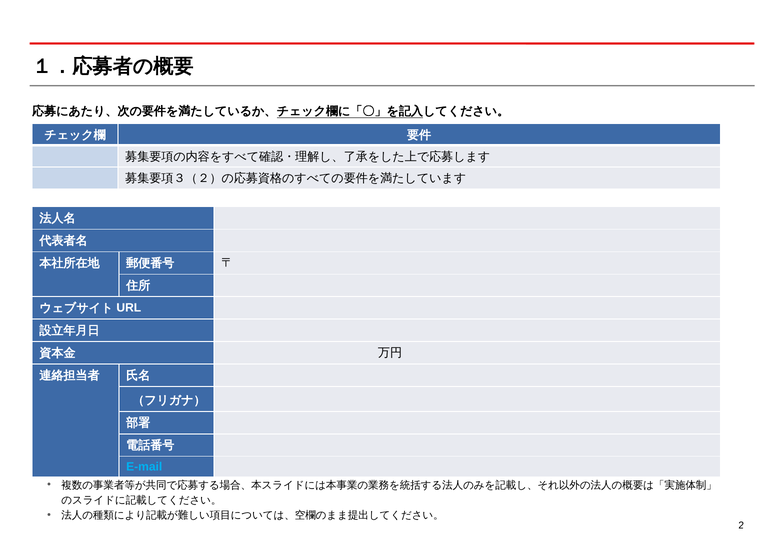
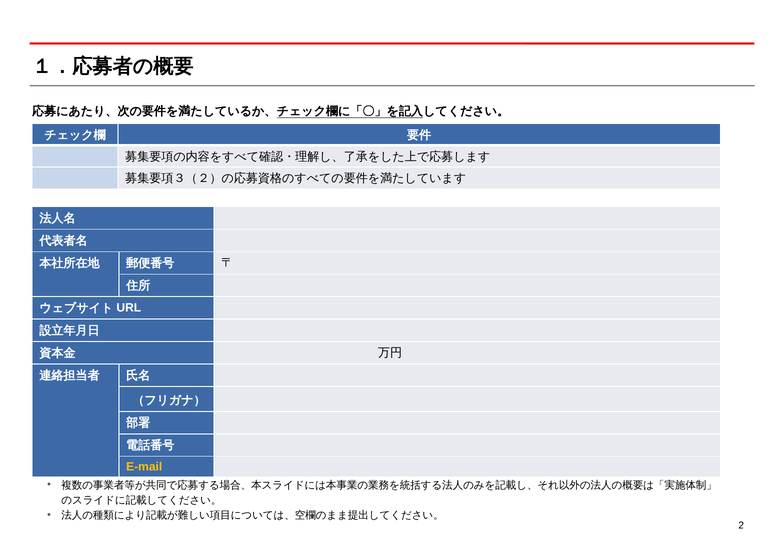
E-mail colour: light blue -> yellow
